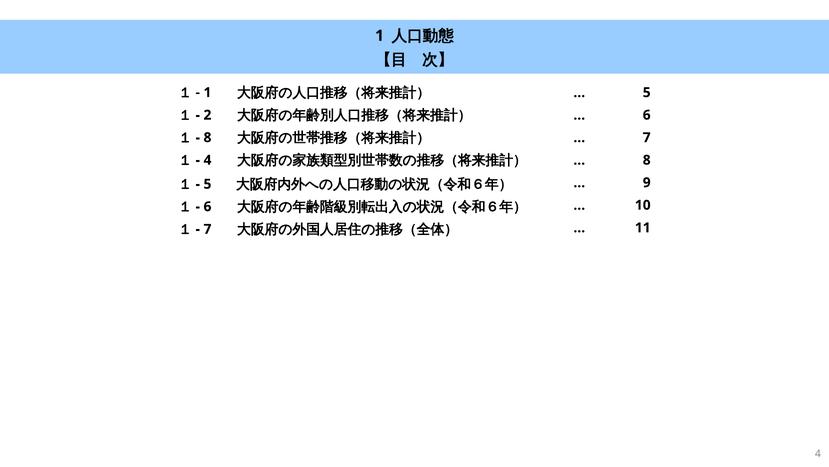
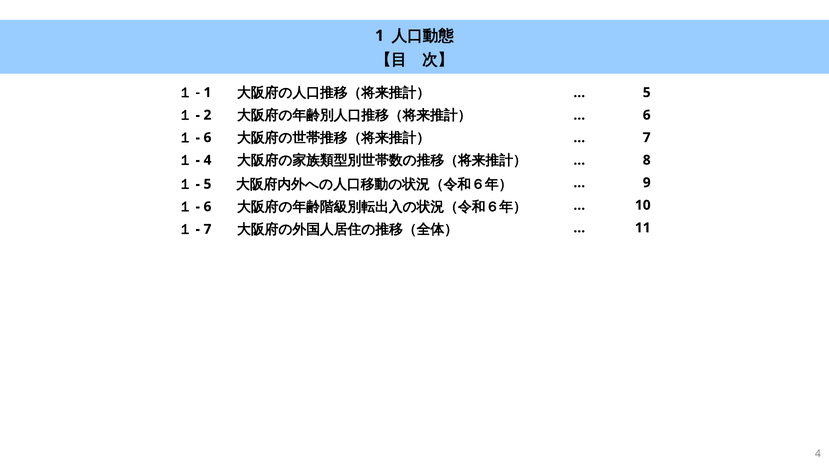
8 at (207, 137): 8 -> 6
